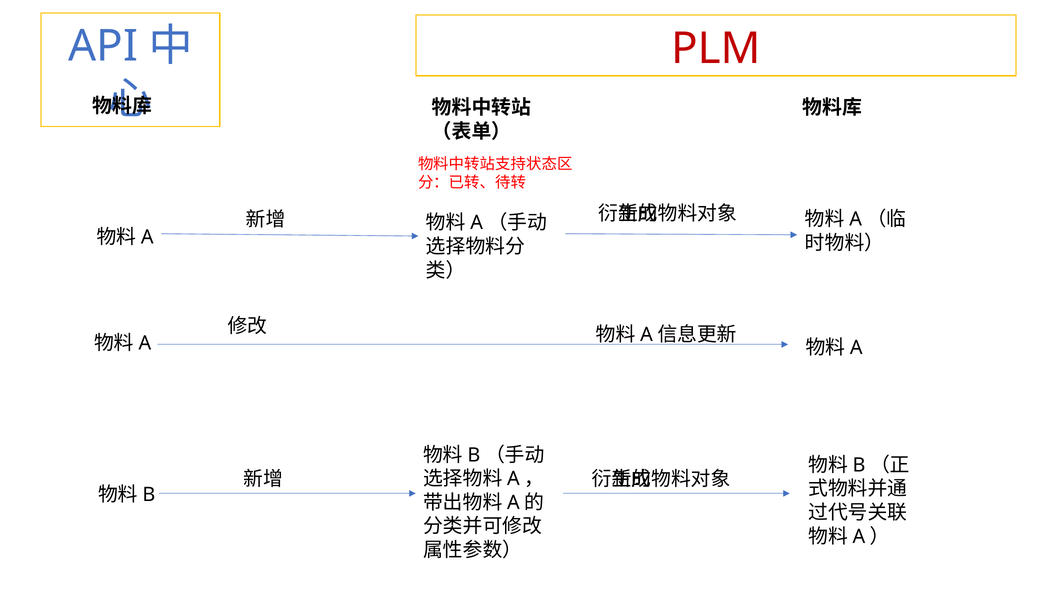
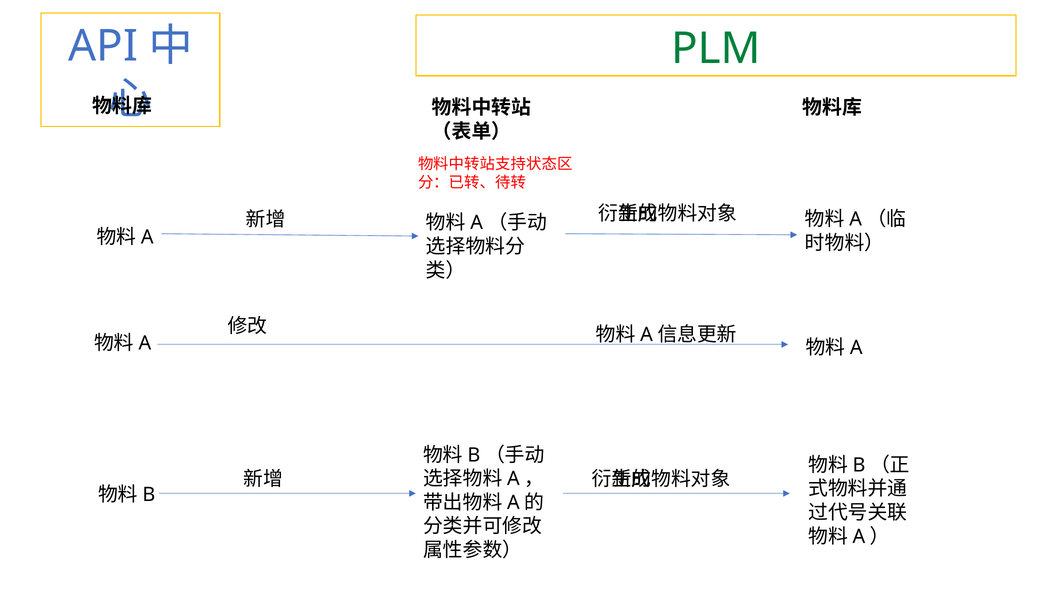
PLM colour: red -> green
